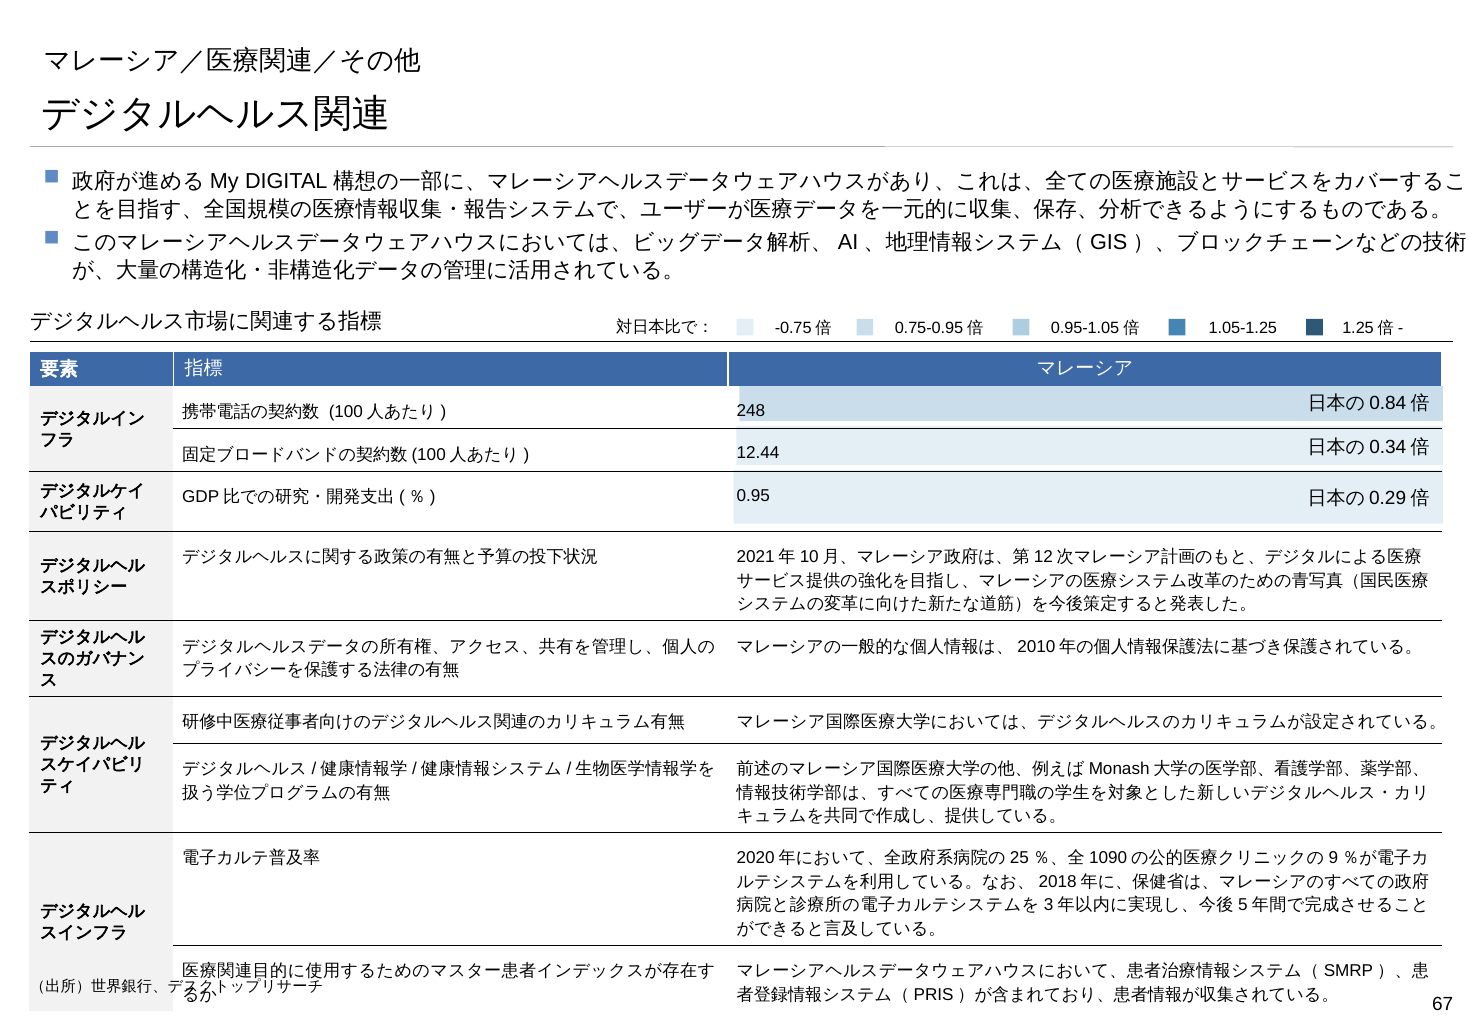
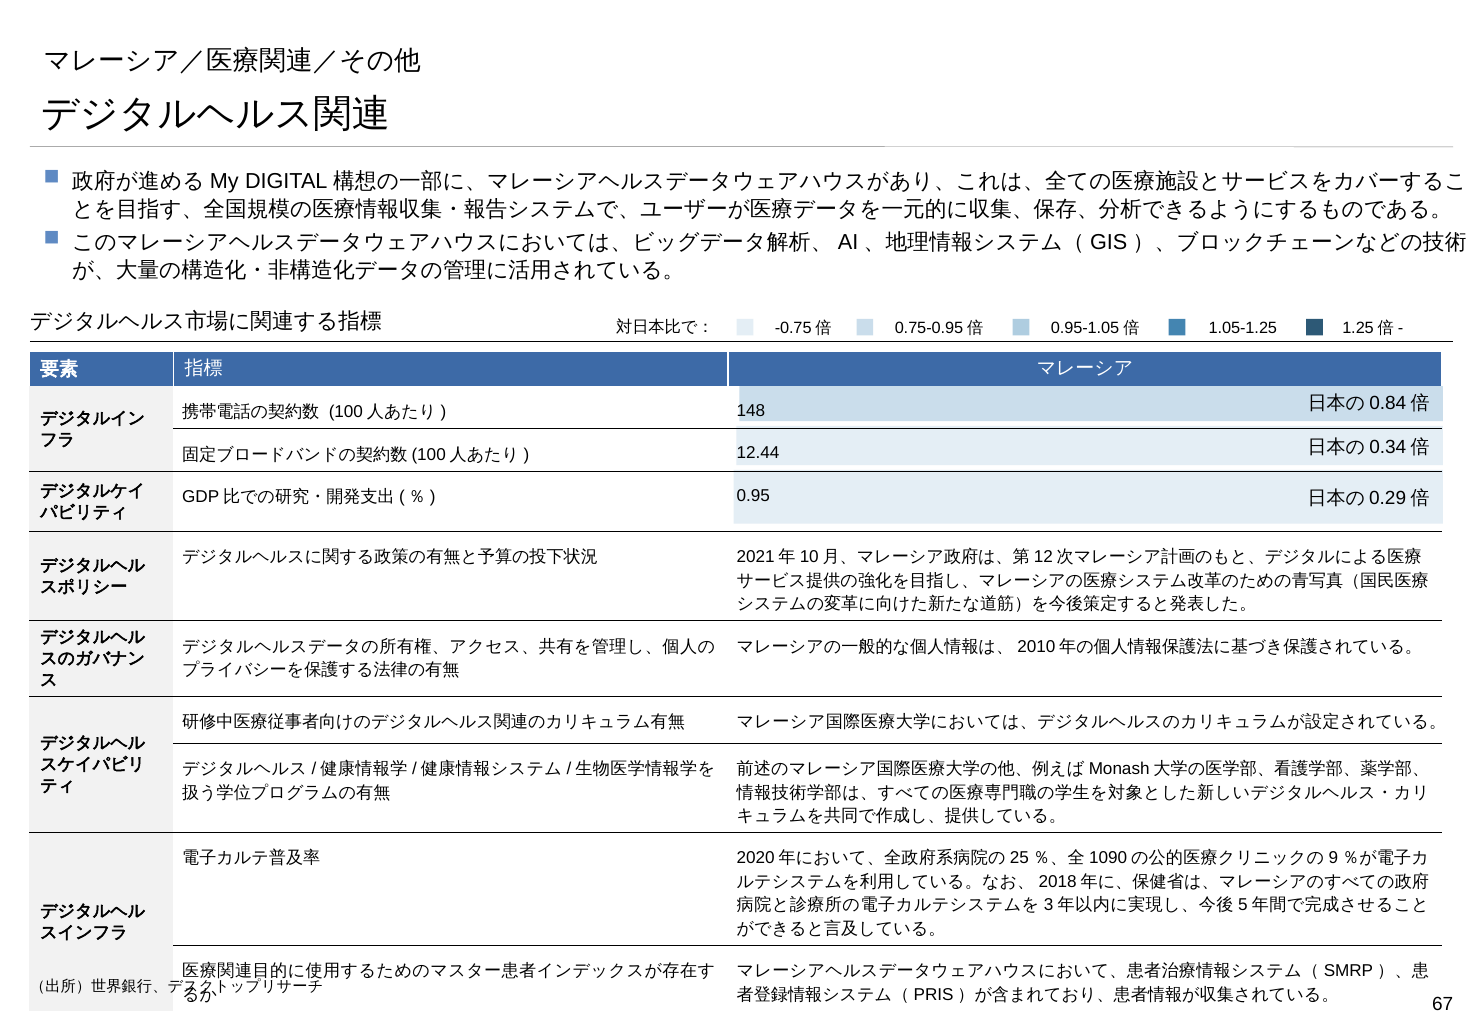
248: 248 -> 148
